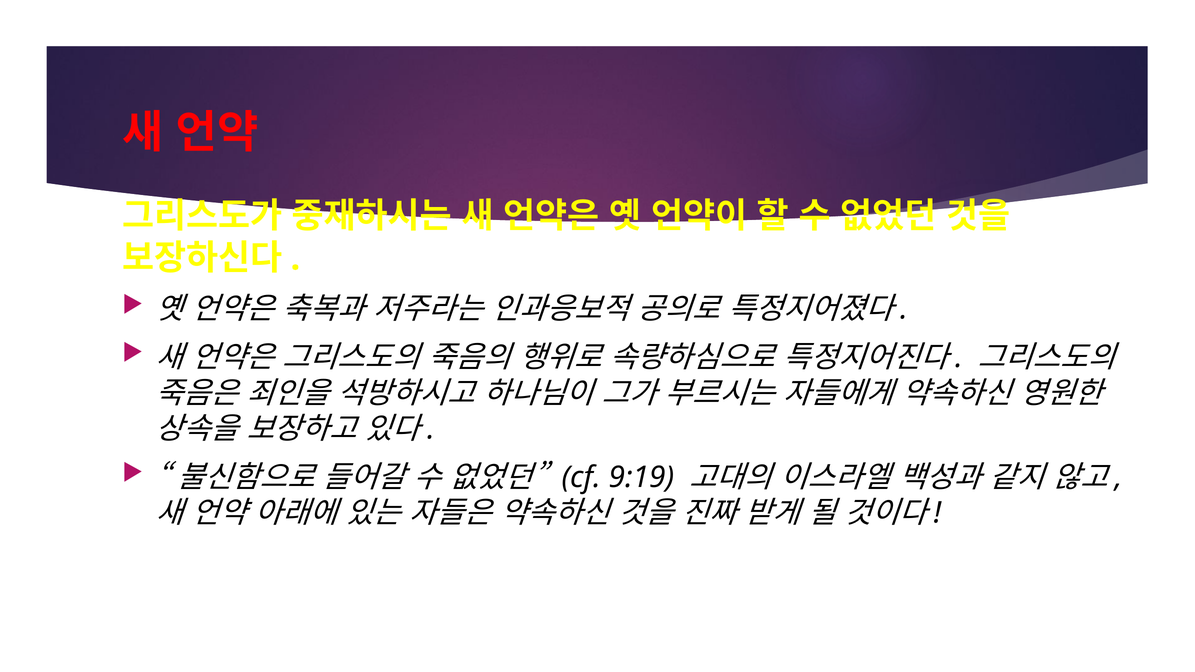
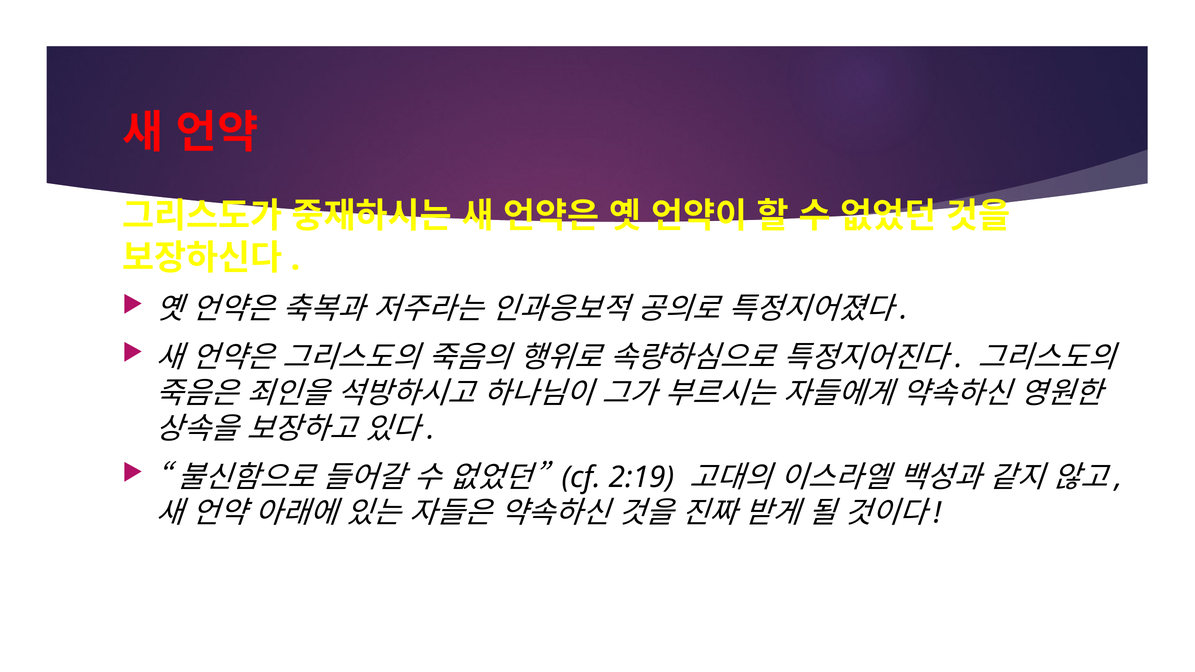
9:19: 9:19 -> 2:19
